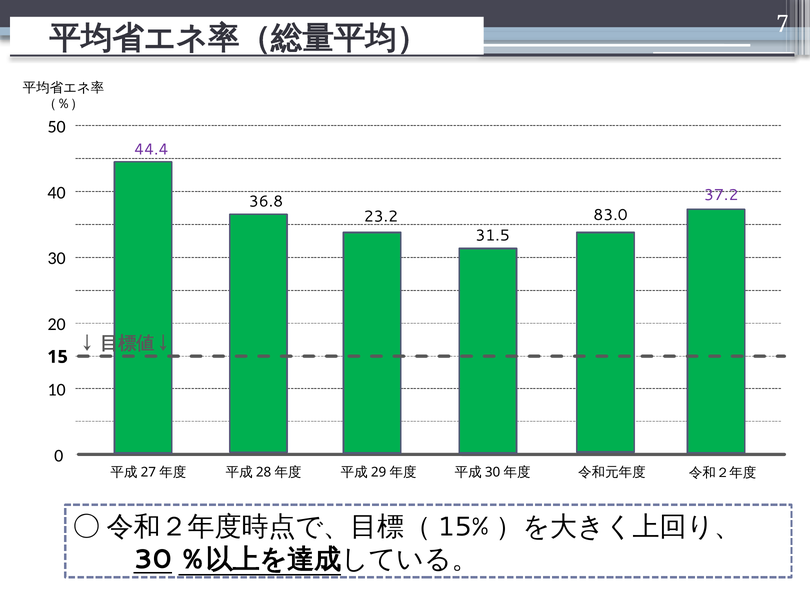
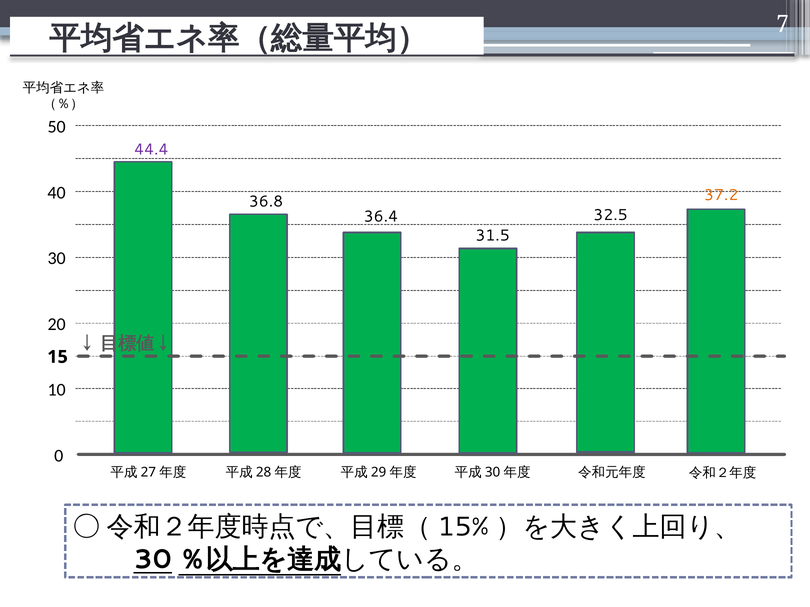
37.2 colour: purple -> orange
83.0: 83.0 -> 32.5
23.2: 23.2 -> 36.4
